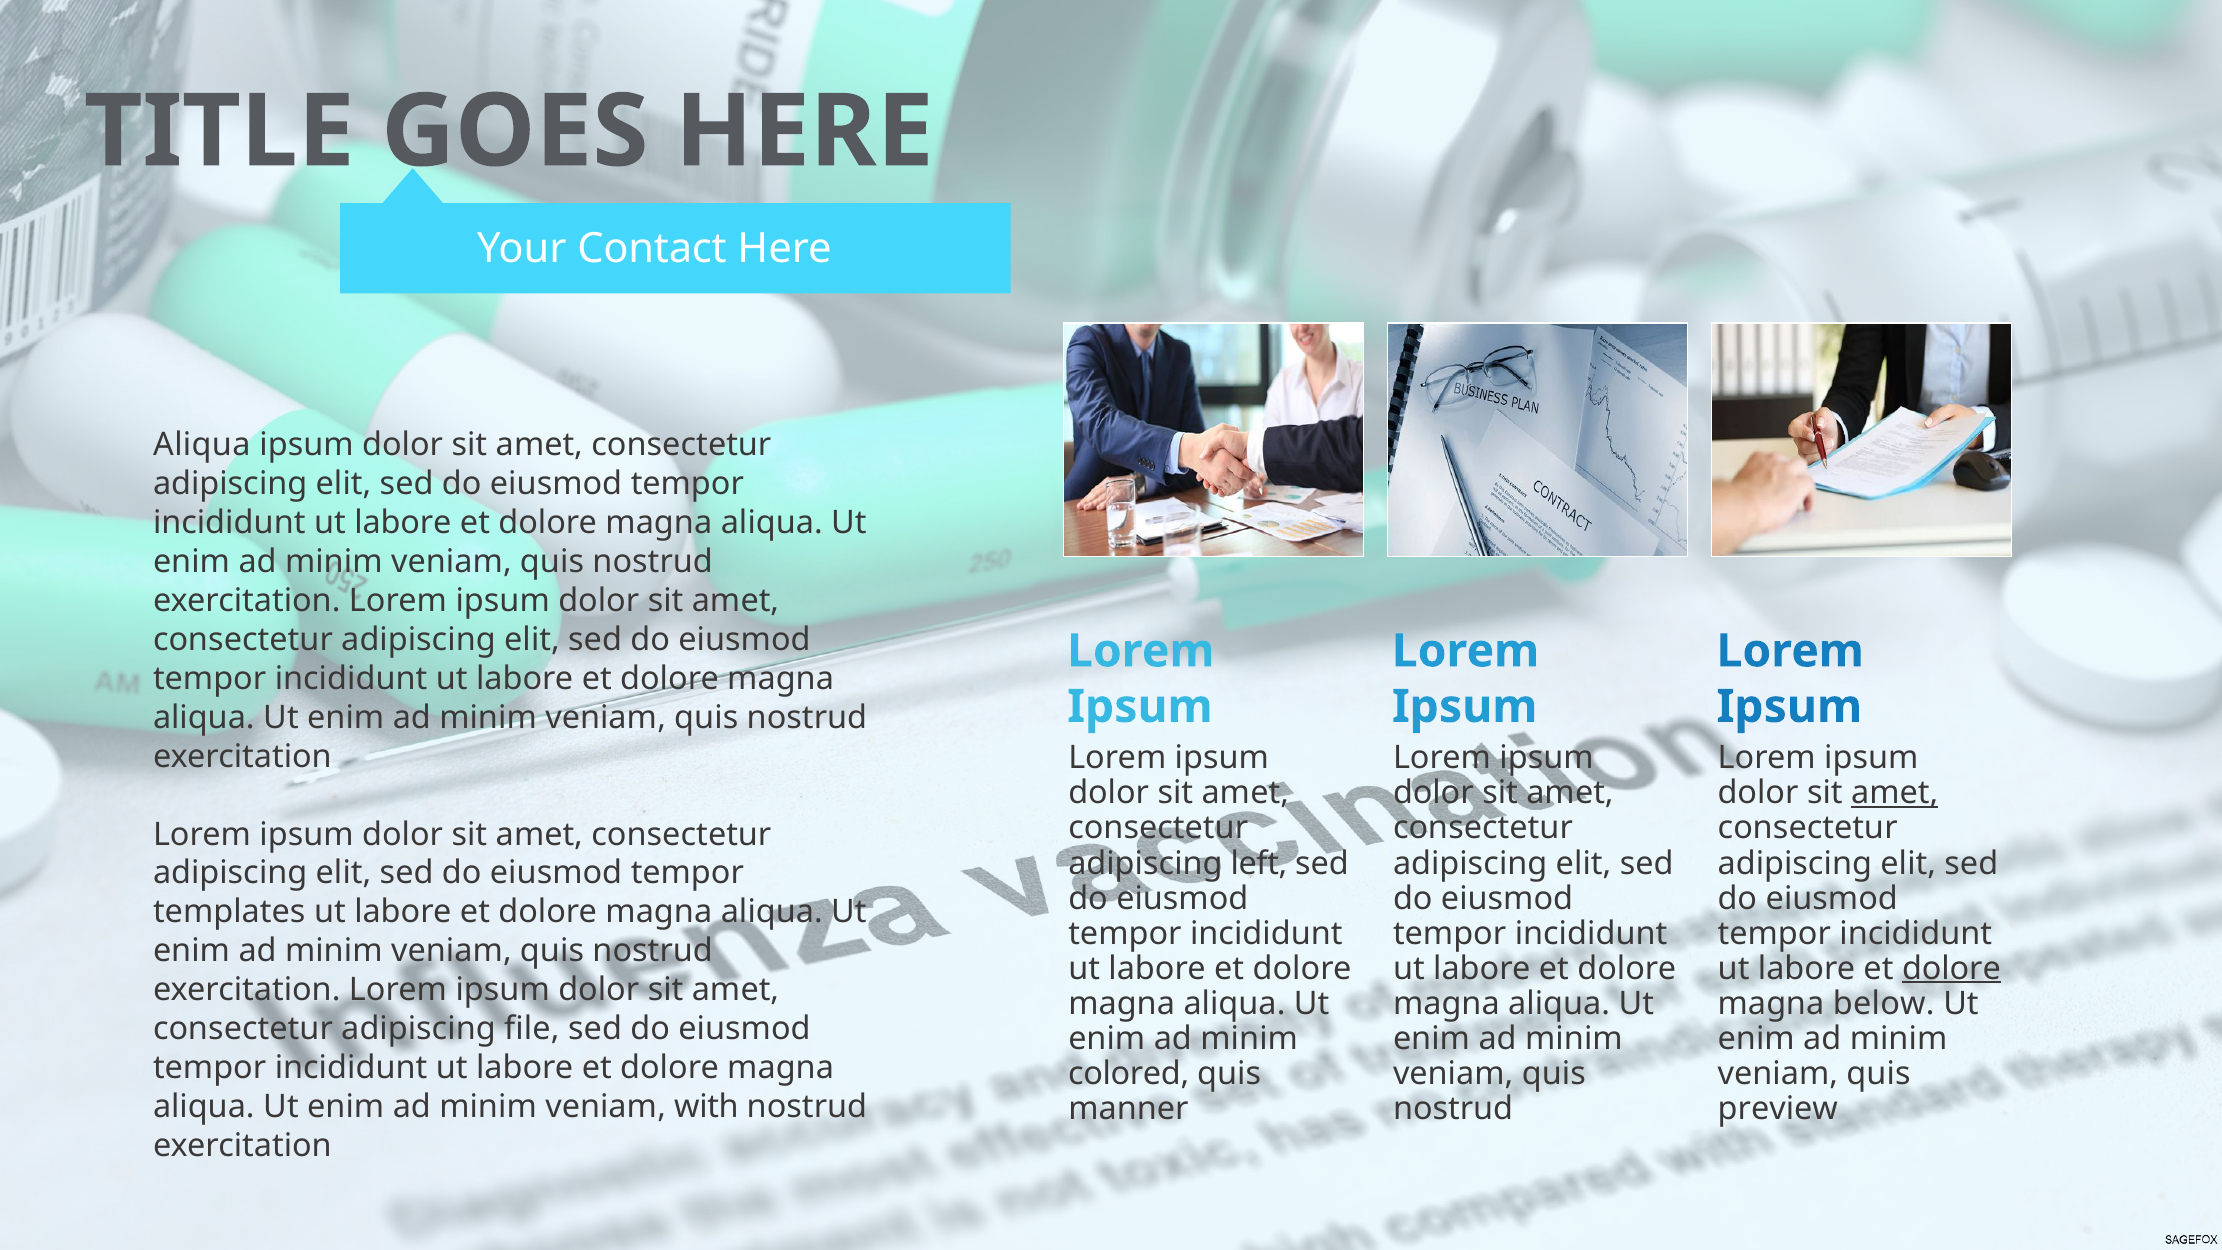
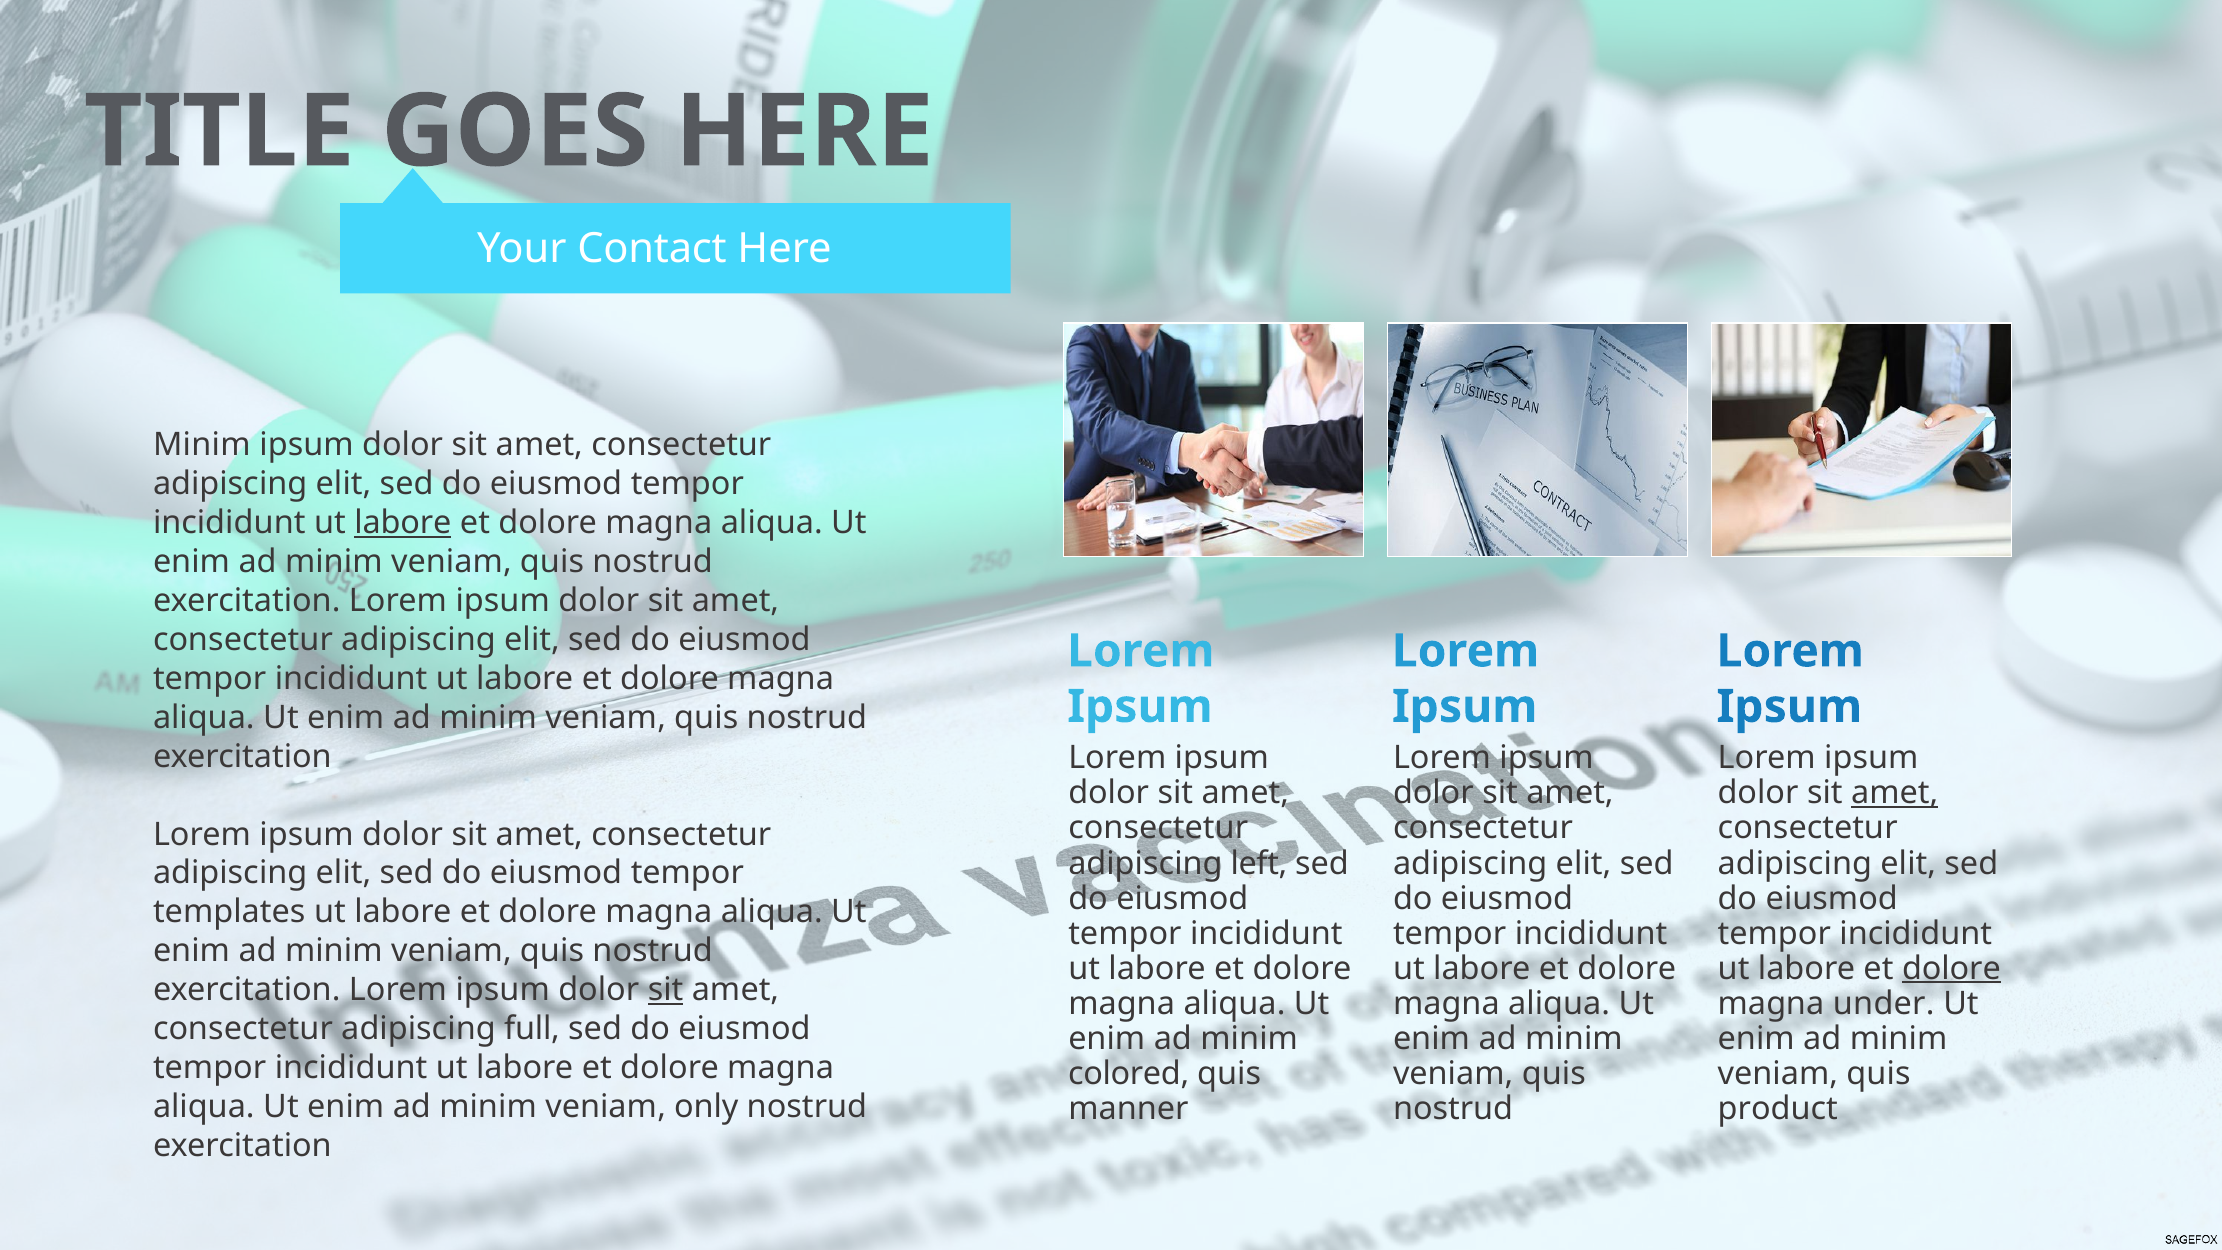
Aliqua at (202, 445): Aliqua -> Minim
labore at (403, 523) underline: none -> present
sit at (666, 990) underline: none -> present
below: below -> under
file: file -> full
with: with -> only
preview: preview -> product
